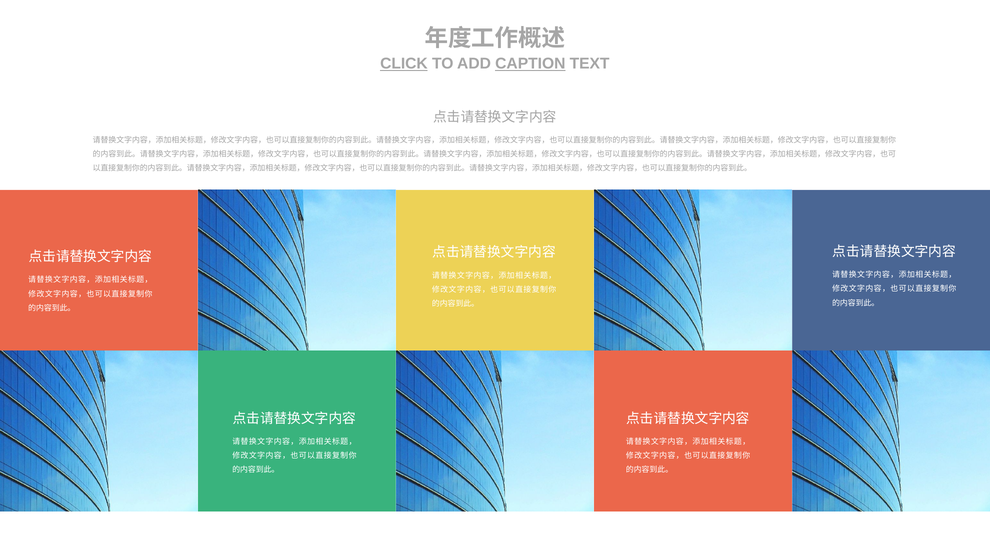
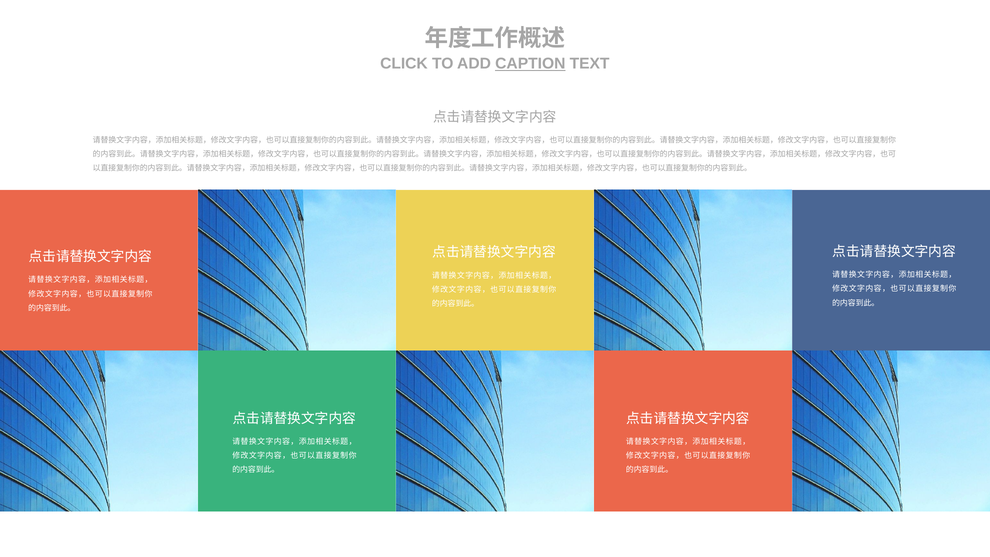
CLICK underline: present -> none
